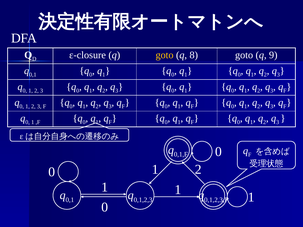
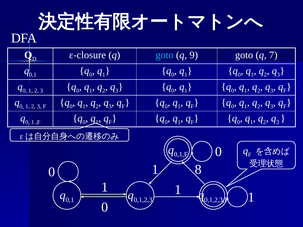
goto at (165, 55) colour: yellow -> light blue
8: 8 -> 9
9: 9 -> 7
2 at (198, 170): 2 -> 8
